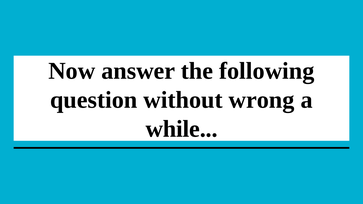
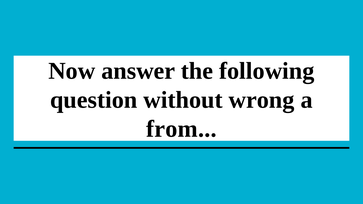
while: while -> from
